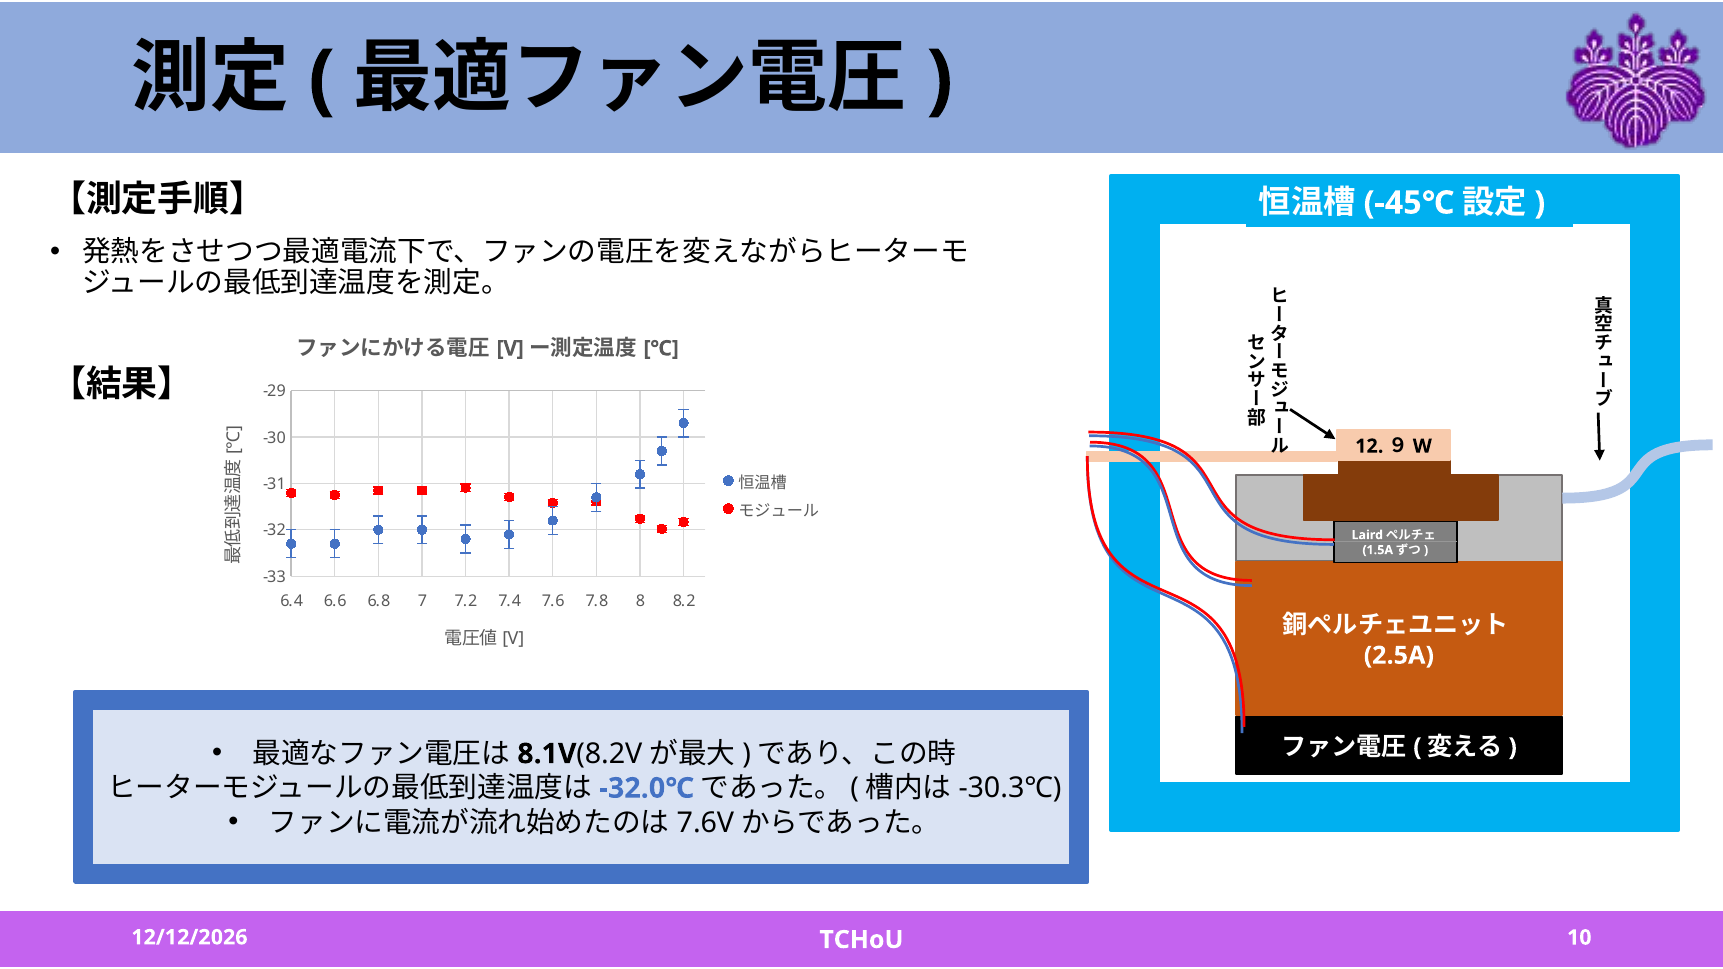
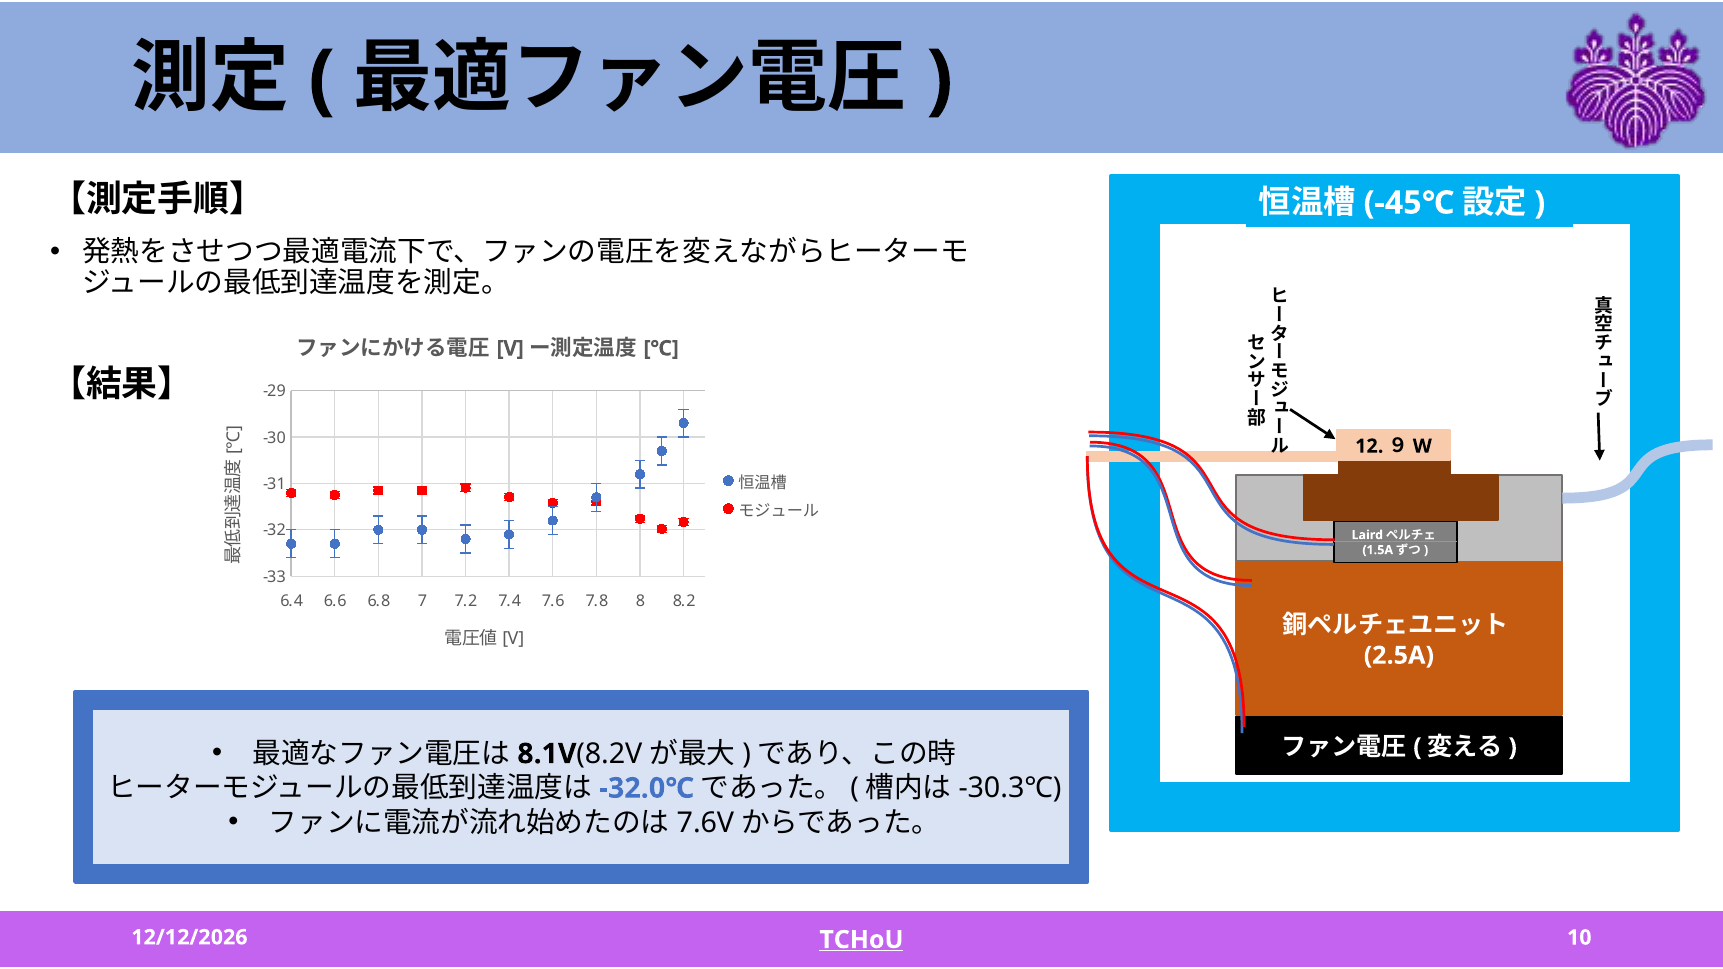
TCHoU underline: none -> present
